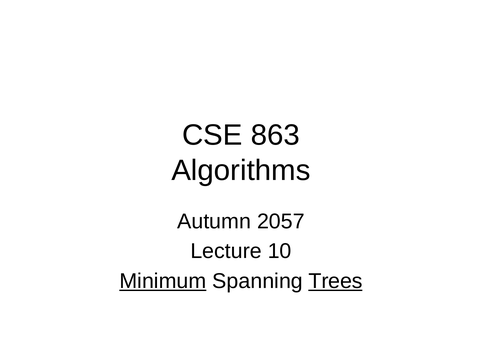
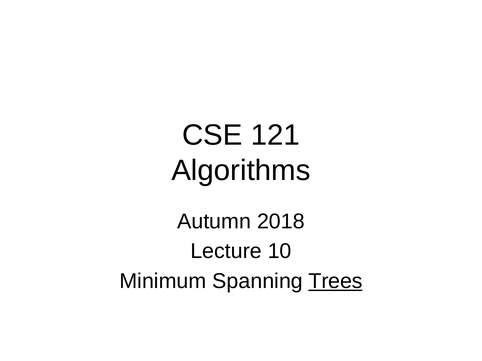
863: 863 -> 121
2057: 2057 -> 2018
Minimum underline: present -> none
